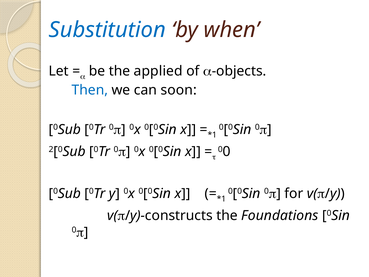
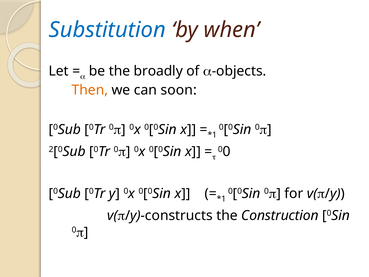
applied: applied -> broadly
Then colour: blue -> orange
Foundations: Foundations -> Construction
